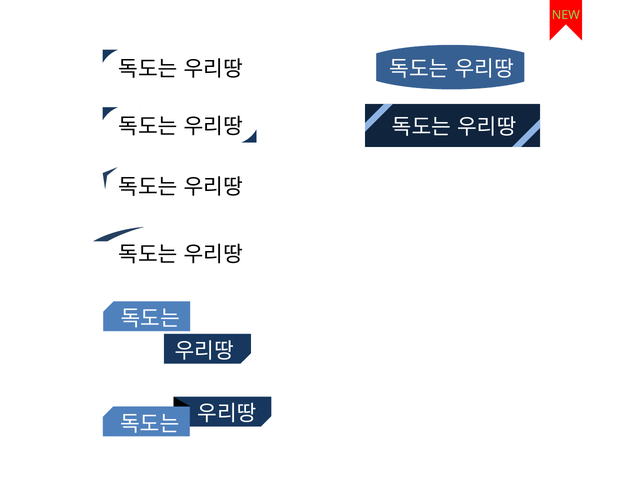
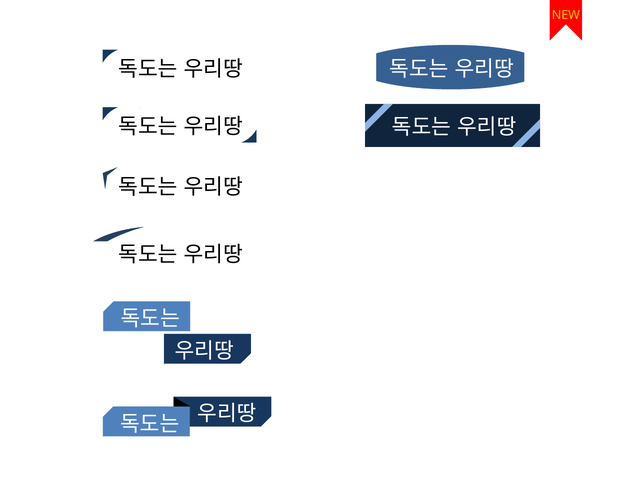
NEW colour: light green -> yellow
